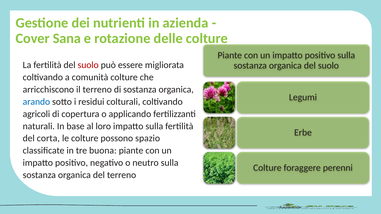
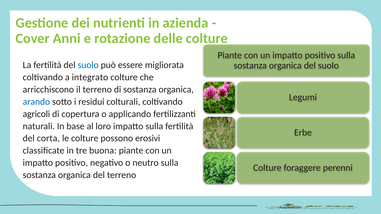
Sana: Sana -> Anni
suolo at (88, 65) colour: red -> blue
comunità: comunità -> integrato
spazio: spazio -> erosivi
